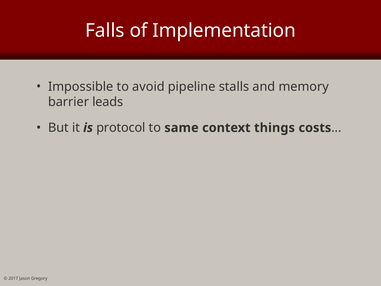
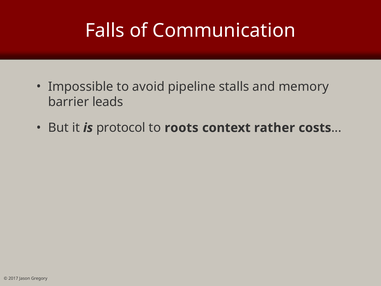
Implementation: Implementation -> Communication
same: same -> roots
things: things -> rather
